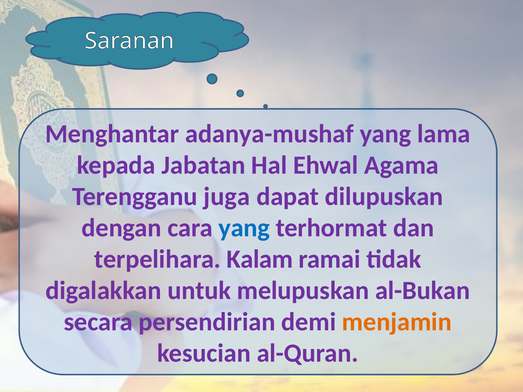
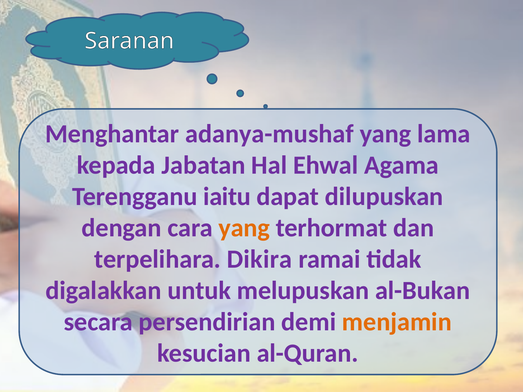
juga: juga -> iaitu
yang at (244, 228) colour: blue -> orange
Kalam: Kalam -> Dikira
